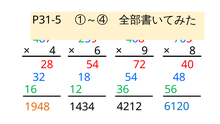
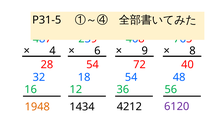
6120 colour: blue -> purple
